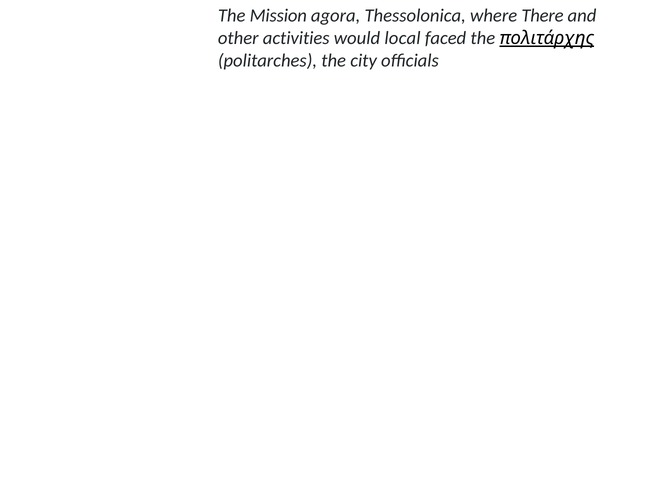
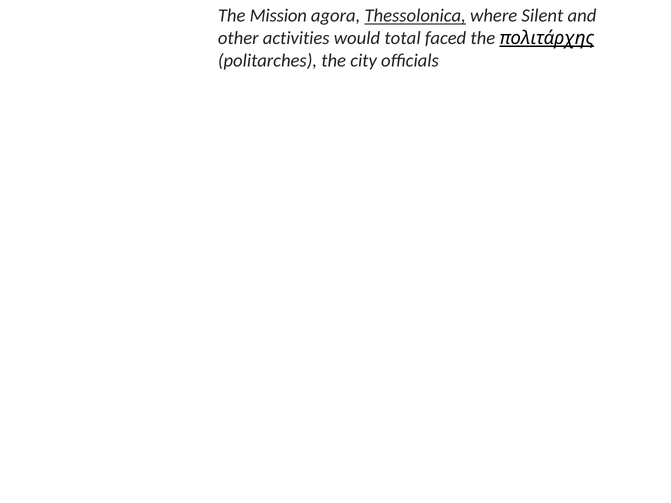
Thessolonica underline: none -> present
There: There -> Silent
local: local -> total
